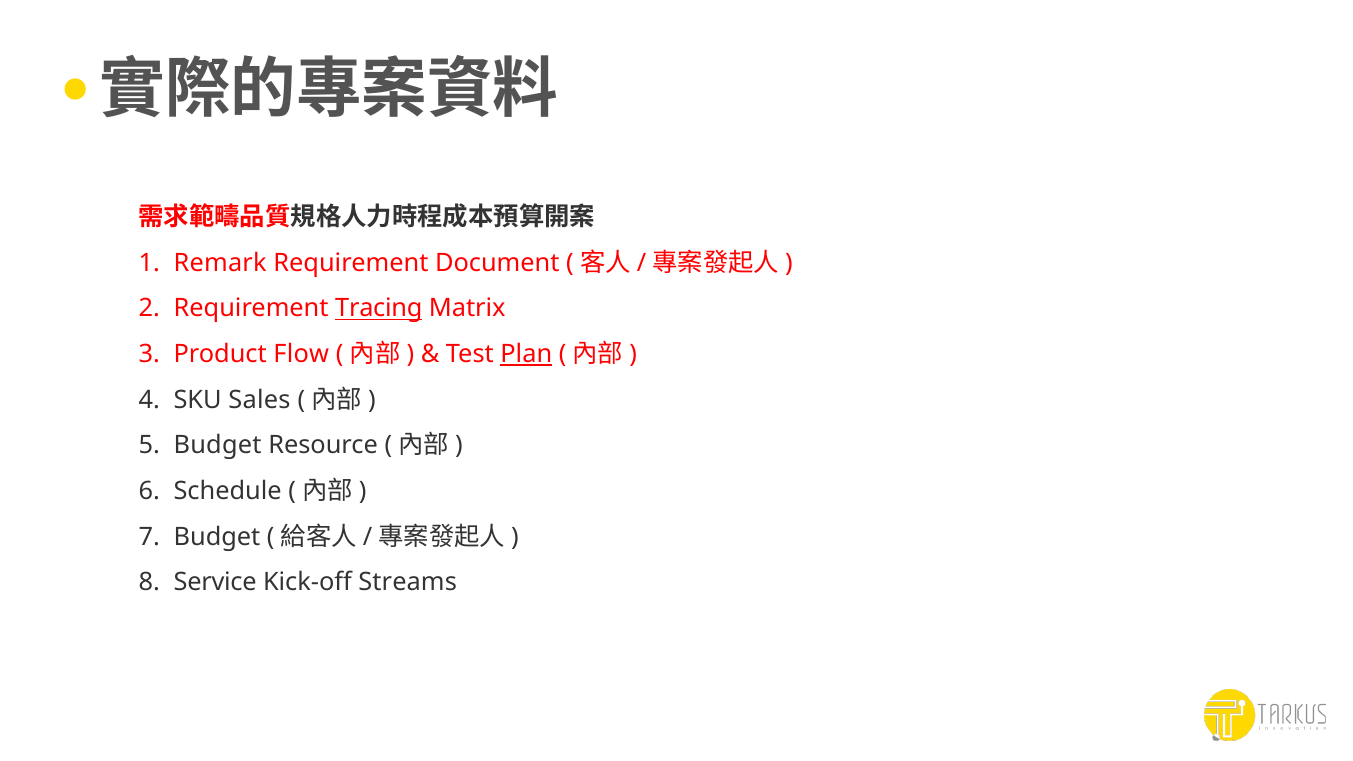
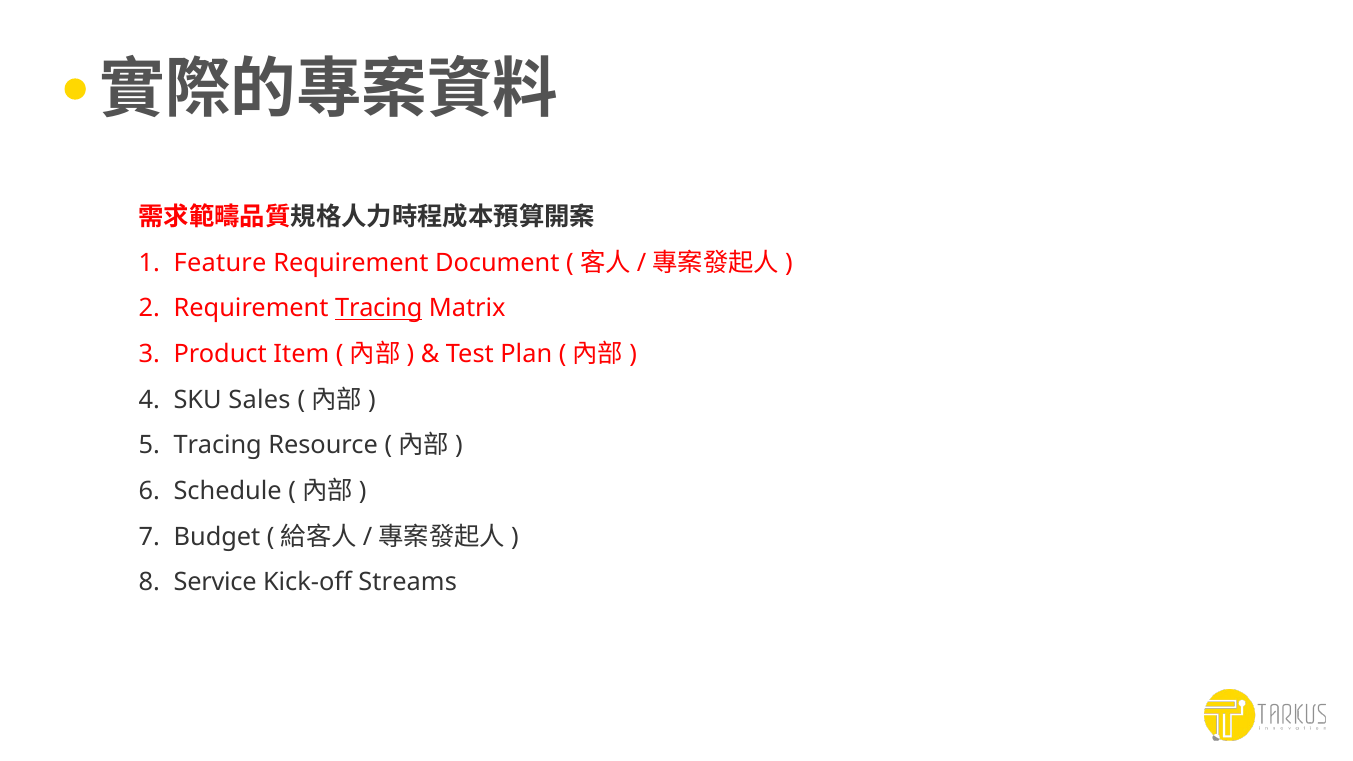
Remark: Remark -> Feature
Flow: Flow -> Item
Plan underline: present -> none
Budget at (218, 445): Budget -> Tracing
